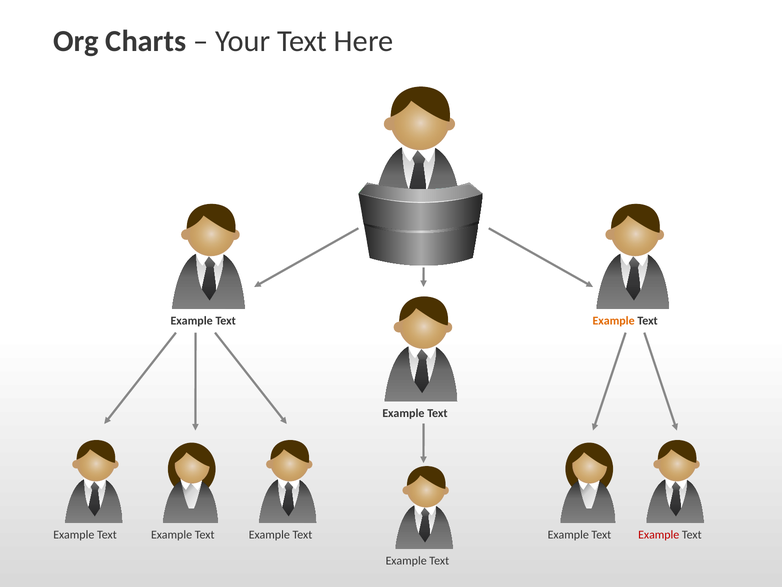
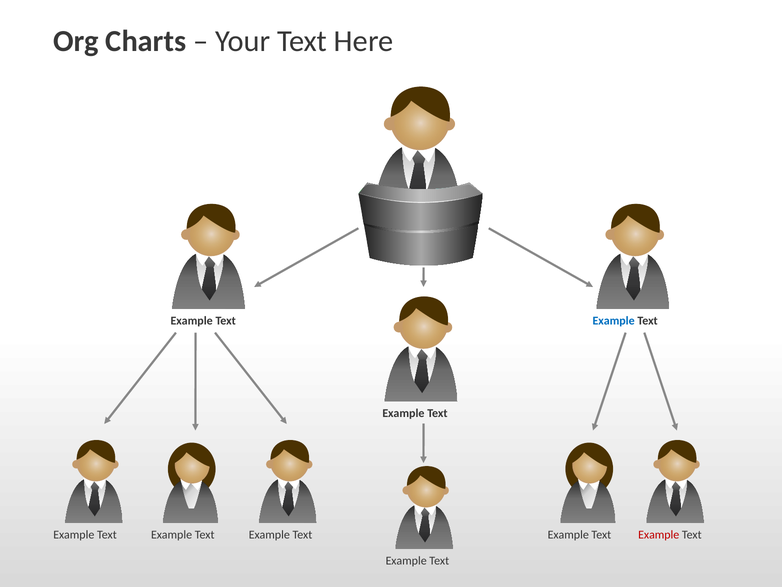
Example at (614, 321) colour: orange -> blue
